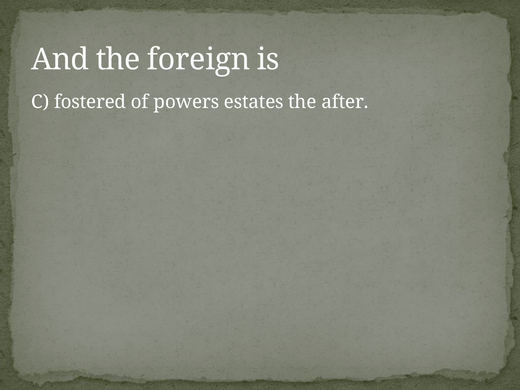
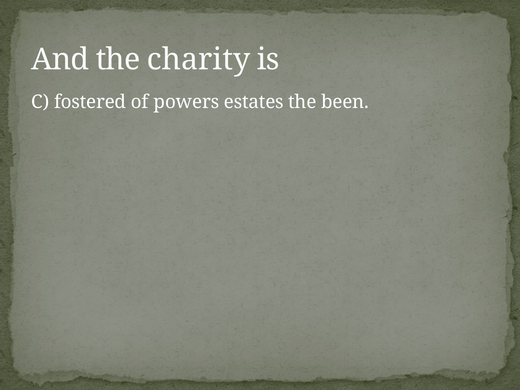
foreign: foreign -> charity
after: after -> been
